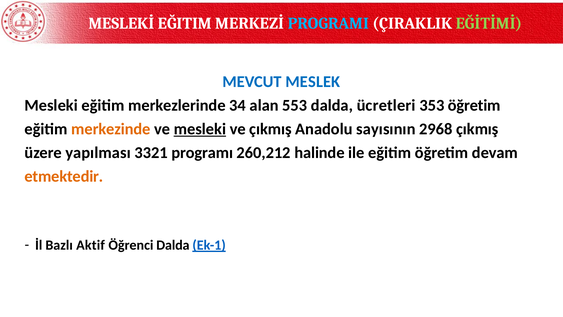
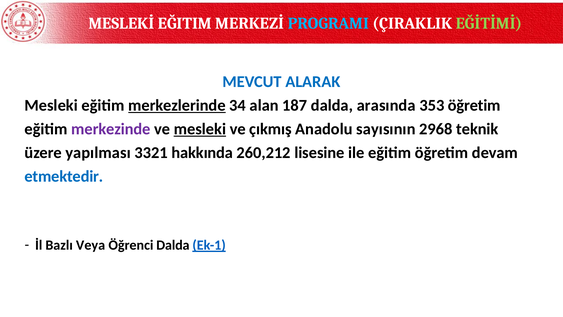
MESLEK: MESLEK -> ALARAK
merkezlerinde underline: none -> present
553: 553 -> 187
ücretleri: ücretleri -> arasında
merkezinde colour: orange -> purple
2968 çıkmış: çıkmış -> teknik
programı: programı -> hakkında
halinde: halinde -> lisesine
etmektedir colour: orange -> blue
Aktif: Aktif -> Veya
